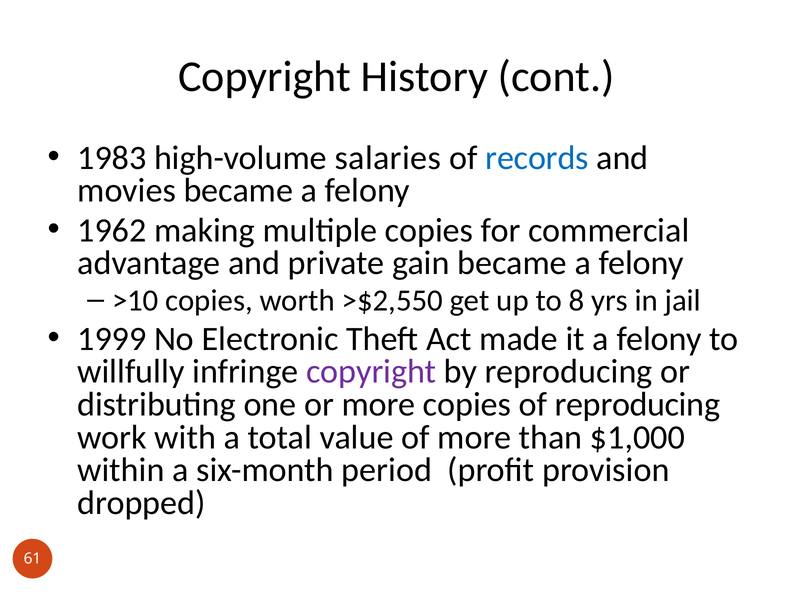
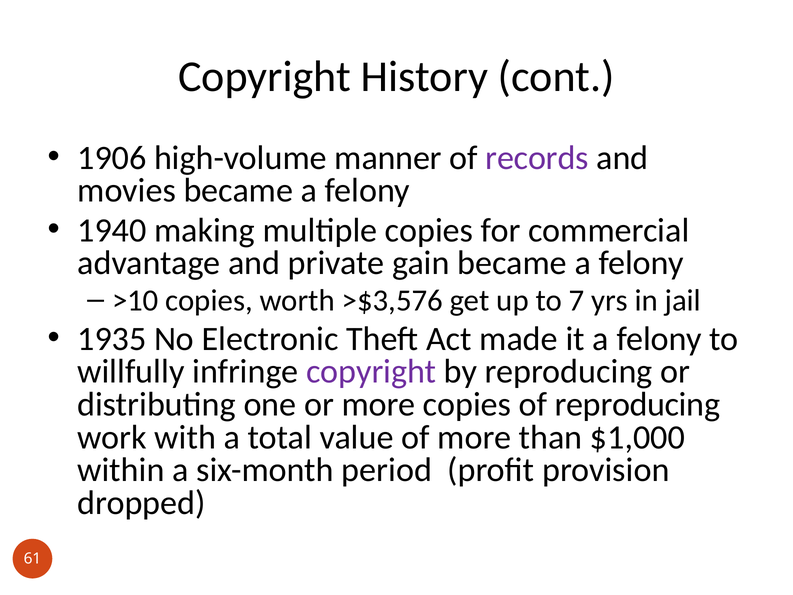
1983: 1983 -> 1906
salaries: salaries -> manner
records colour: blue -> purple
1962: 1962 -> 1940
>$2,550: >$2,550 -> >$3,576
8: 8 -> 7
1999: 1999 -> 1935
